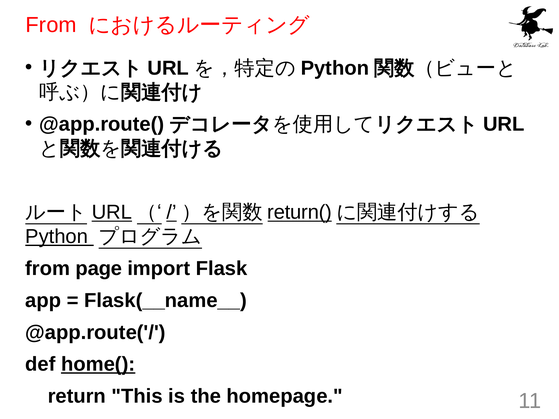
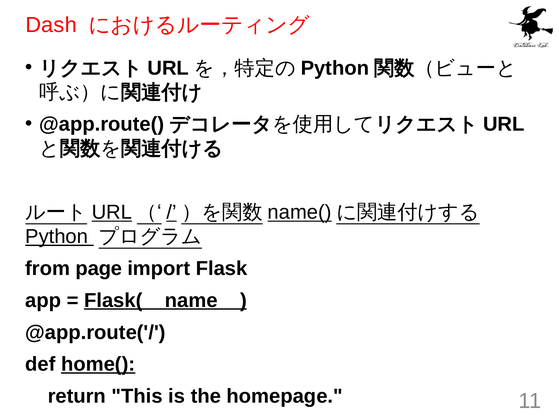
From at (51, 25): From -> Dash
return(: return( -> name(
Flask(__name__ underline: none -> present
